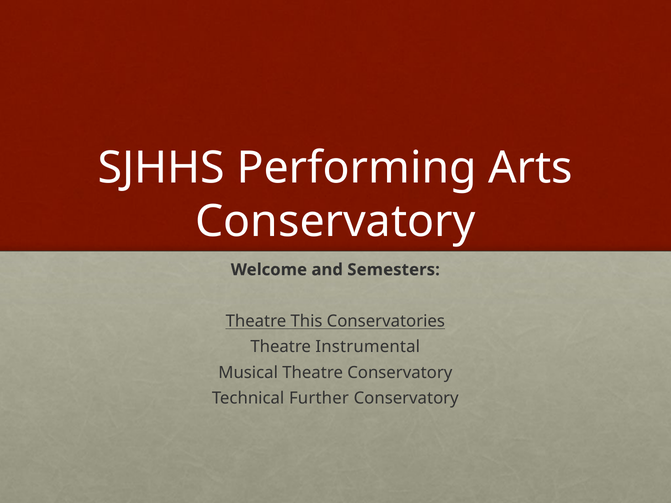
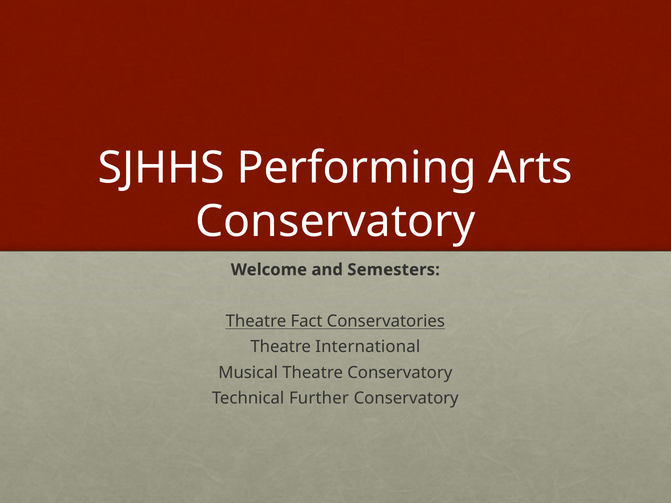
This: This -> Fact
Instrumental: Instrumental -> International
